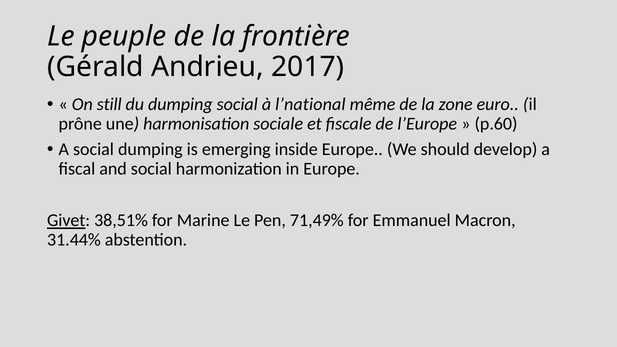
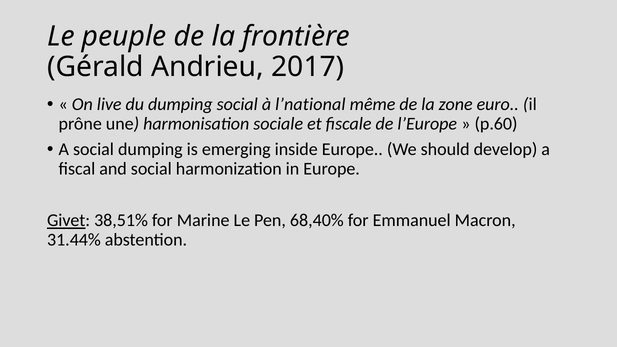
still: still -> live
71,49%: 71,49% -> 68,40%
